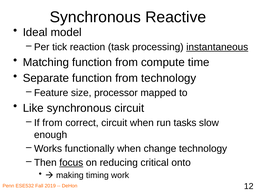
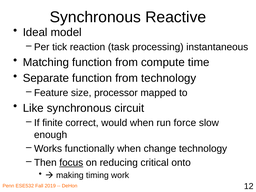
instantaneous underline: present -> none
If from: from -> finite
correct circuit: circuit -> would
tasks: tasks -> force
